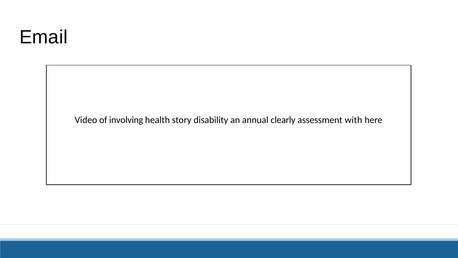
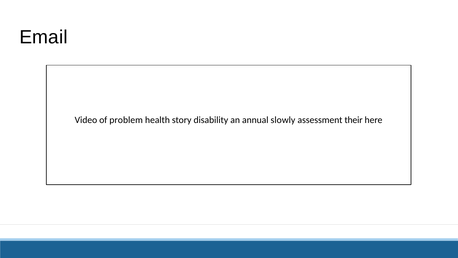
involving: involving -> problem
clearly: clearly -> slowly
with: with -> their
